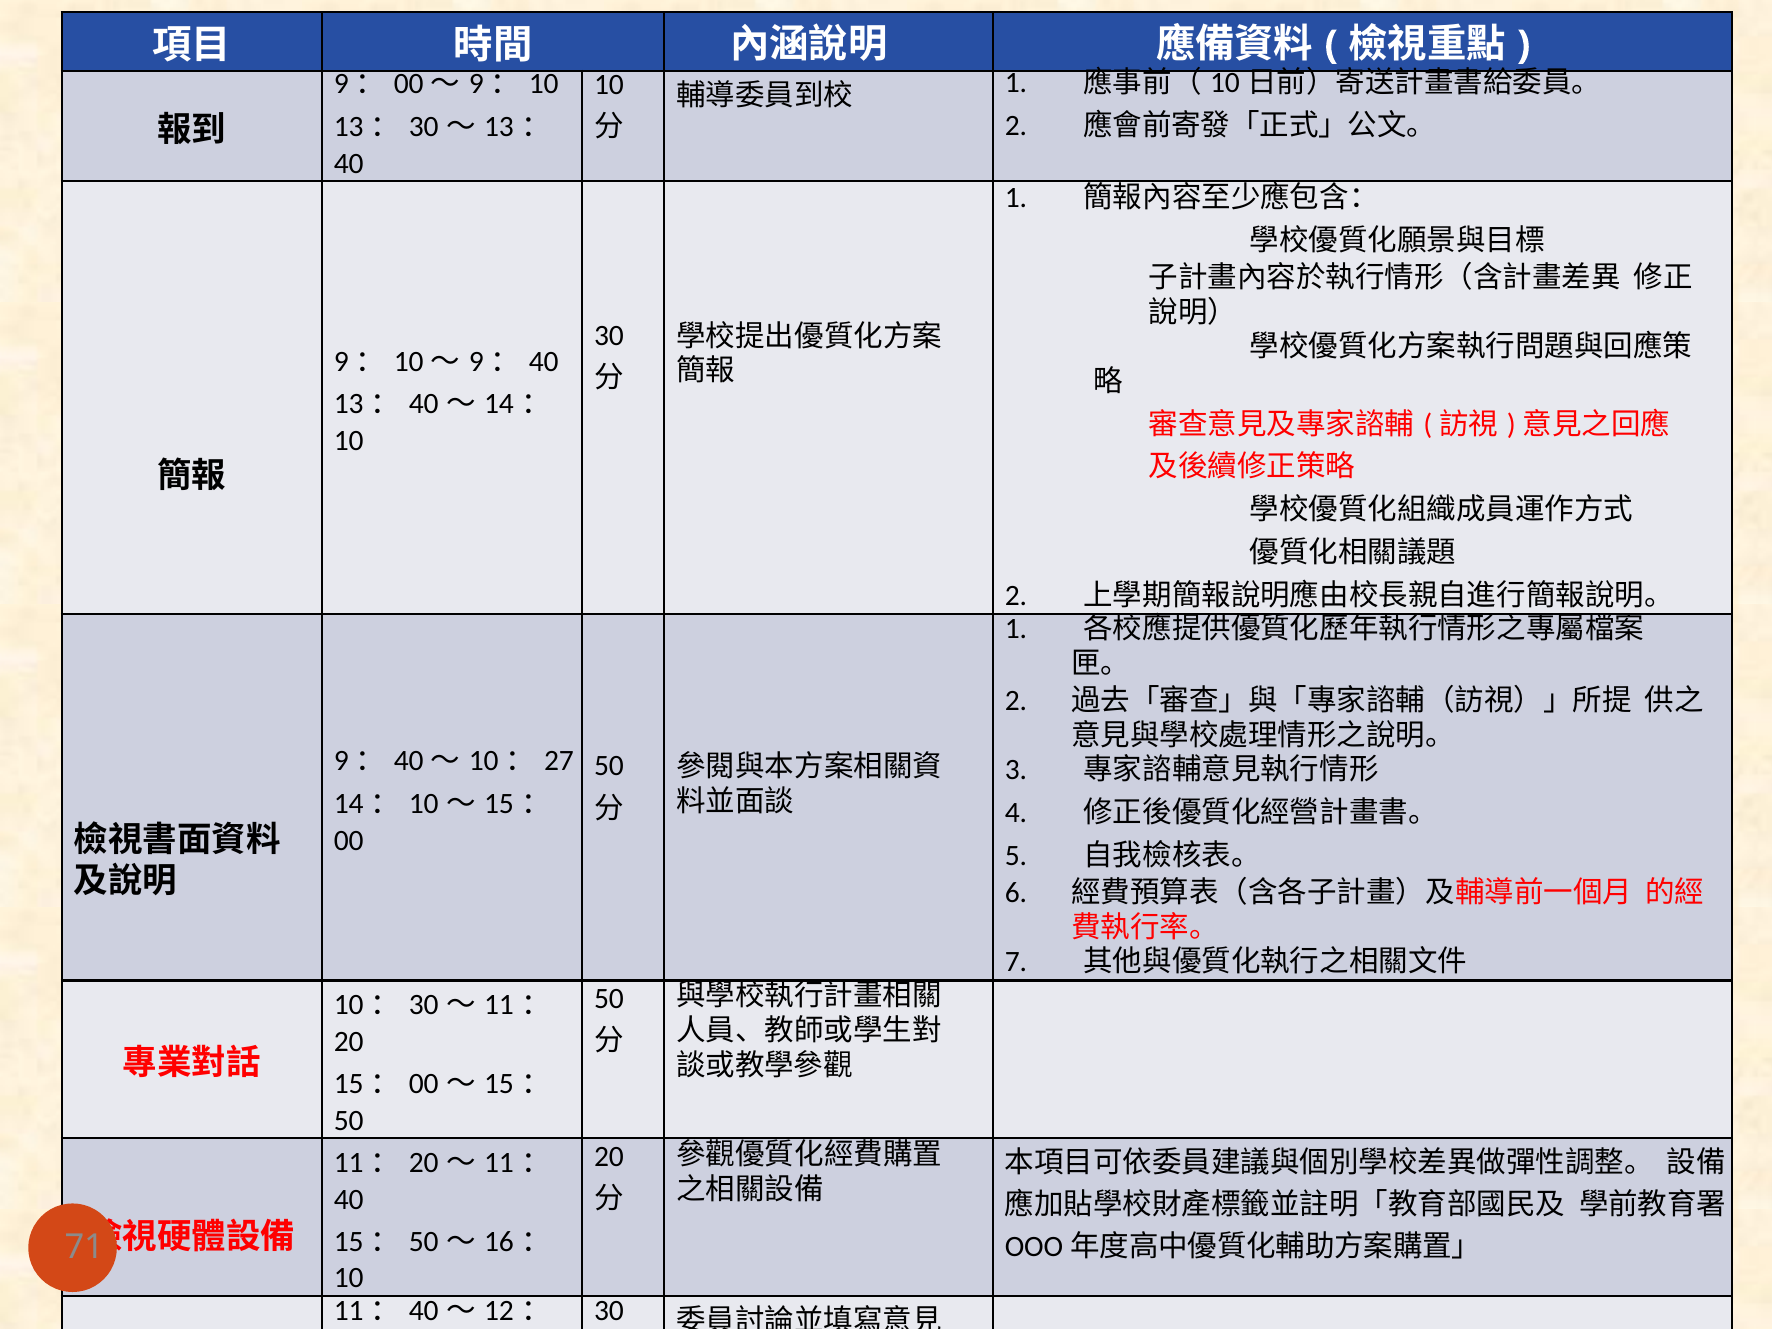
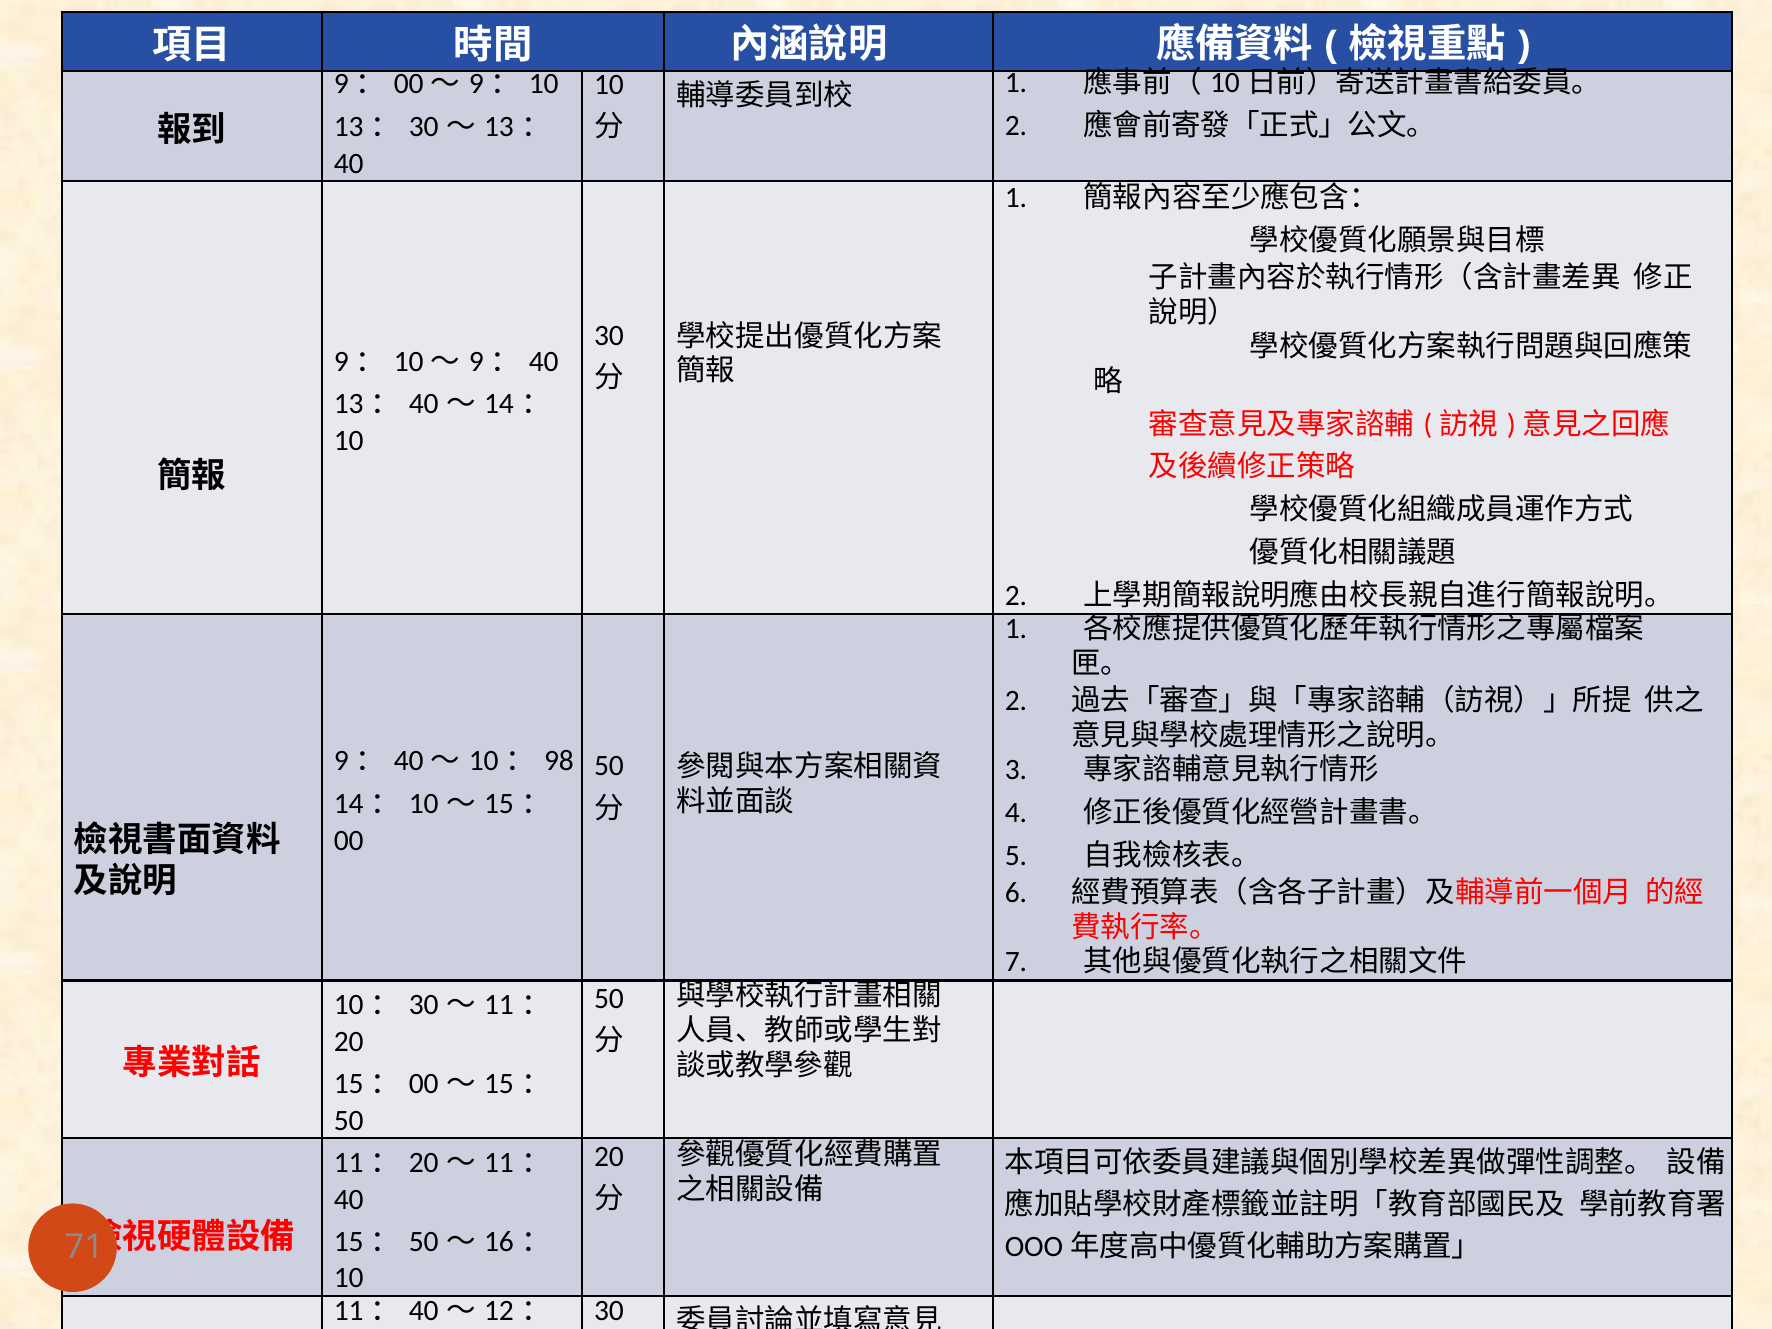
27: 27 -> 98
